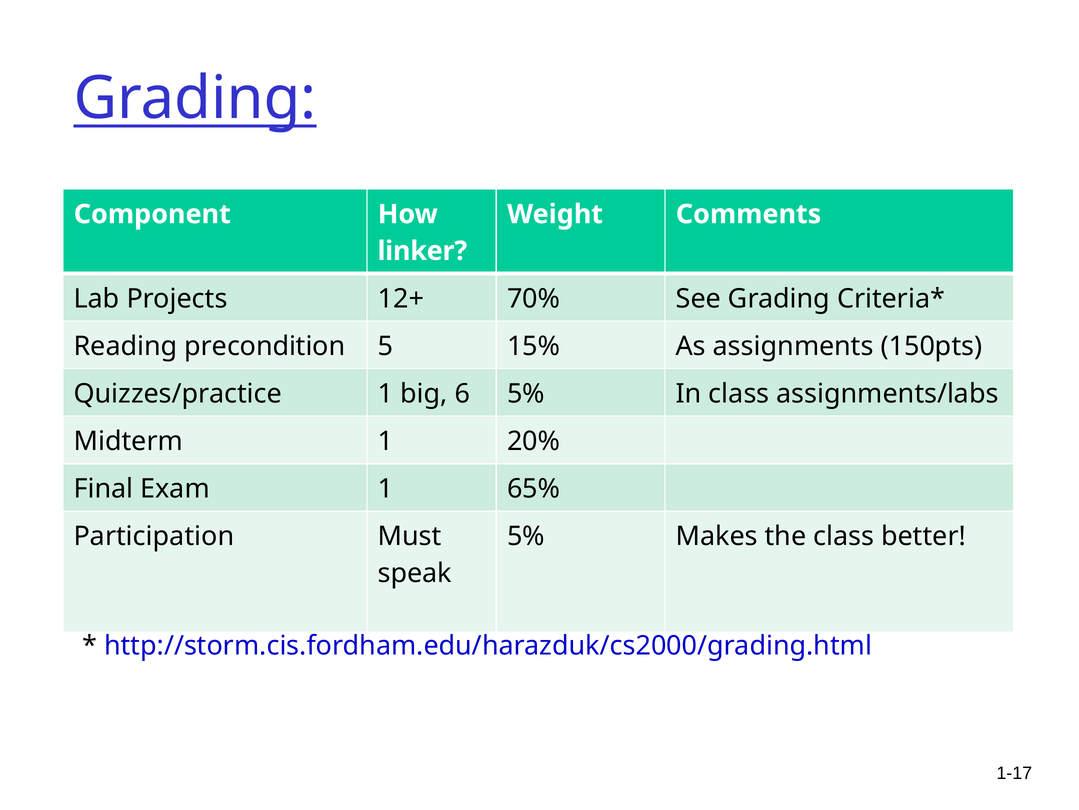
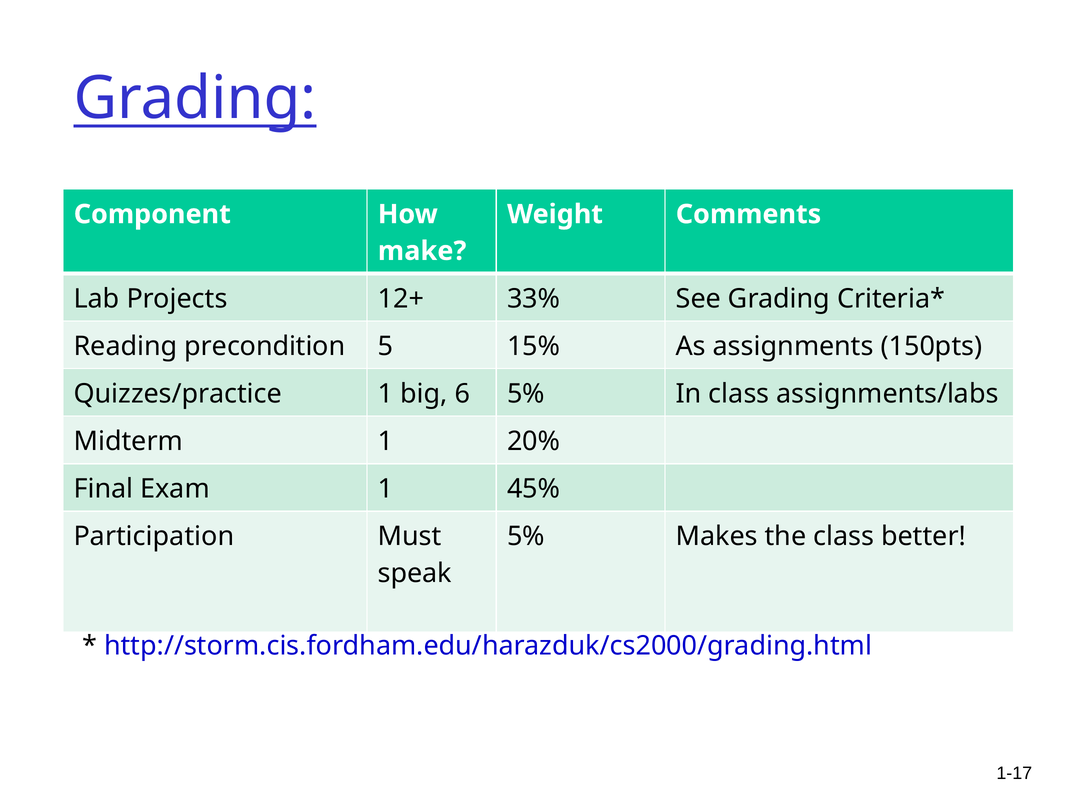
linker: linker -> make
70%: 70% -> 33%
65%: 65% -> 45%
